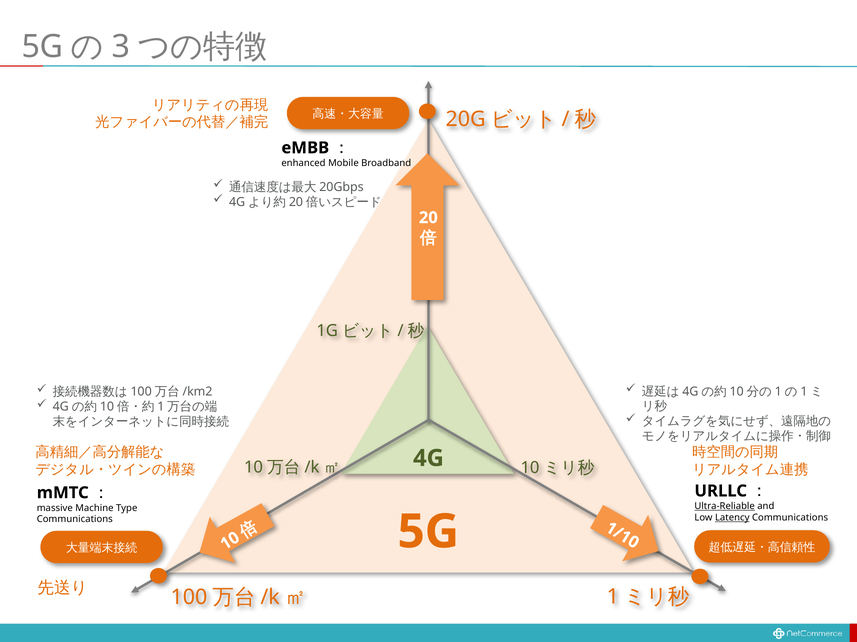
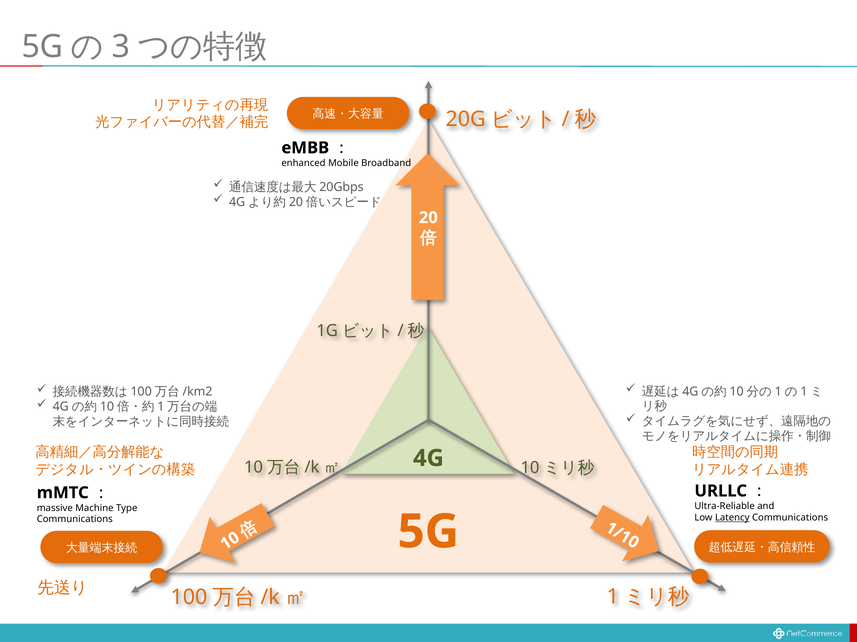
Ultra-Reliable underline: present -> none
